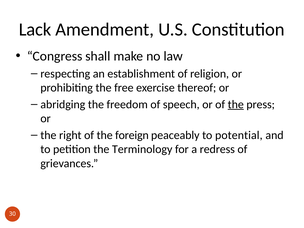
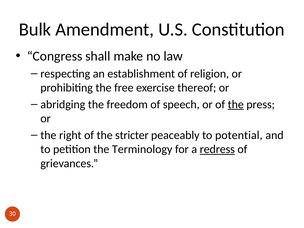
Lack: Lack -> Bulk
foreign: foreign -> stricter
redress underline: none -> present
